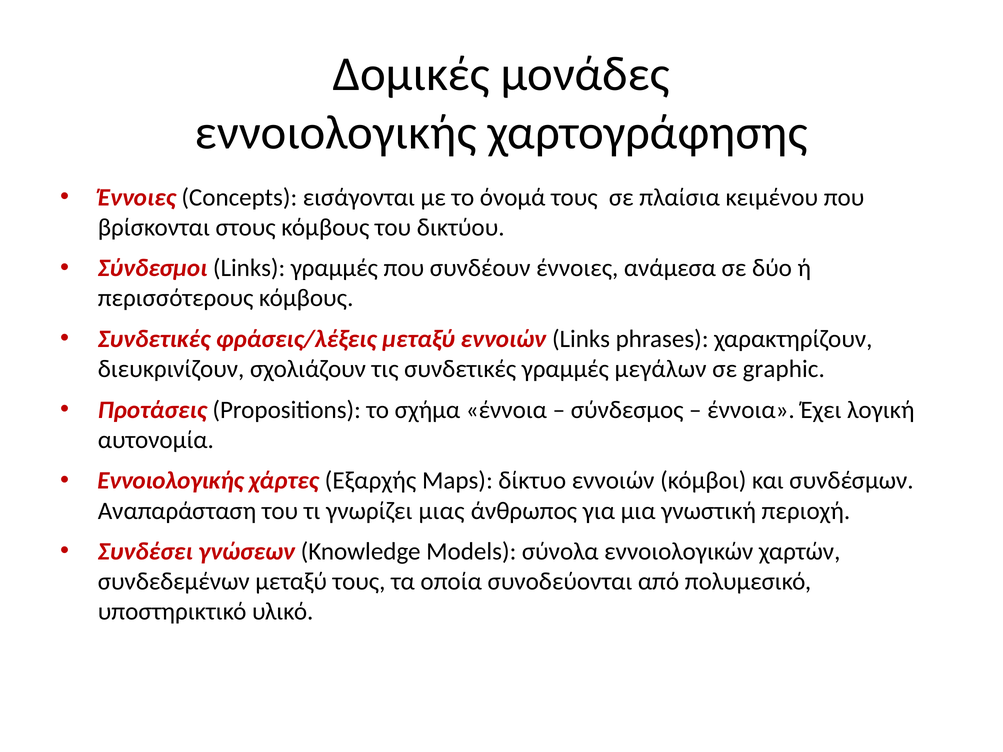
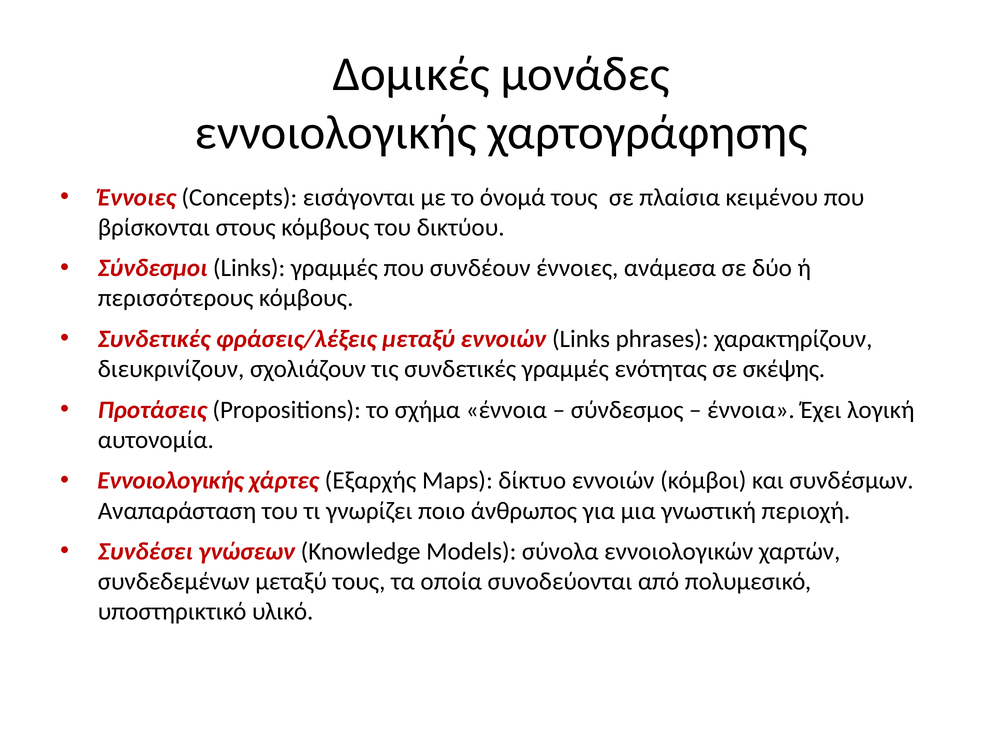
μεγάλων: μεγάλων -> ενότητας
graphic: graphic -> σκέψης
μιας: μιας -> ποιο
